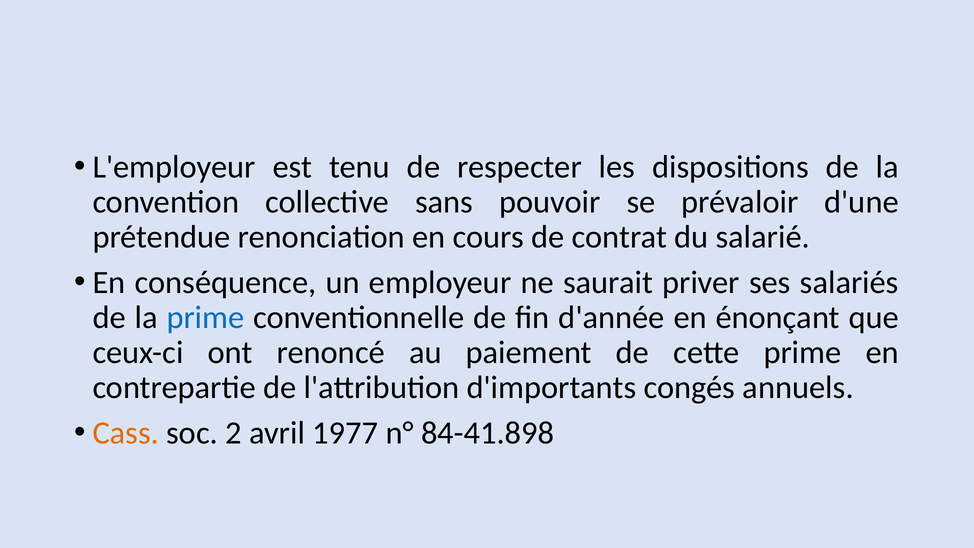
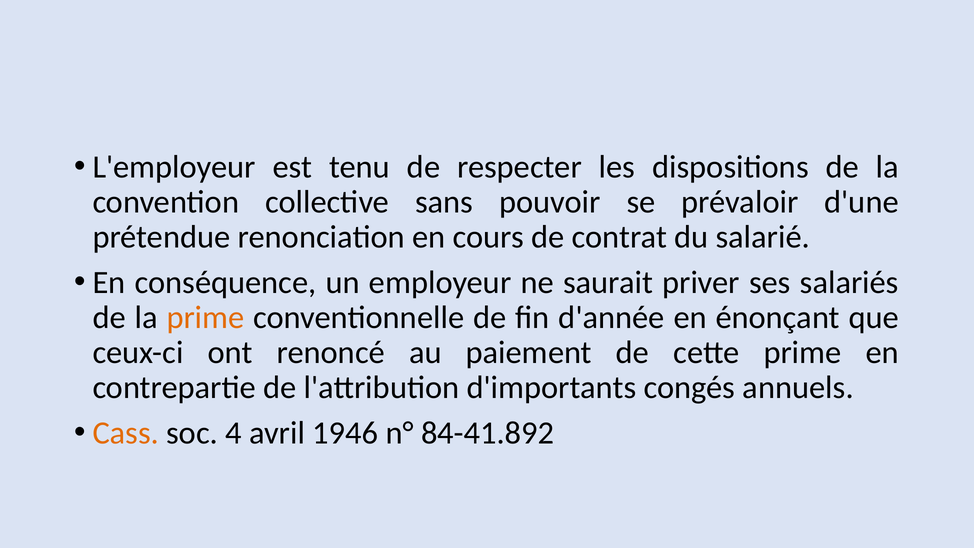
prime at (205, 317) colour: blue -> orange
2: 2 -> 4
1977: 1977 -> 1946
84-41.898: 84-41.898 -> 84-41.892
